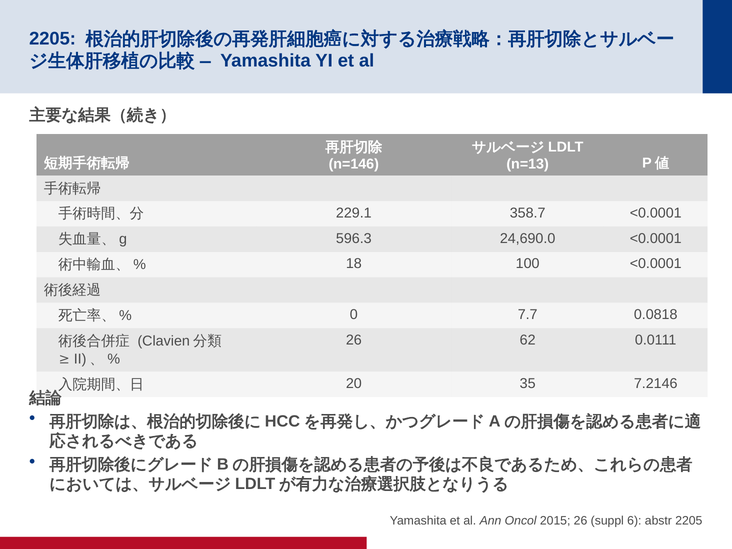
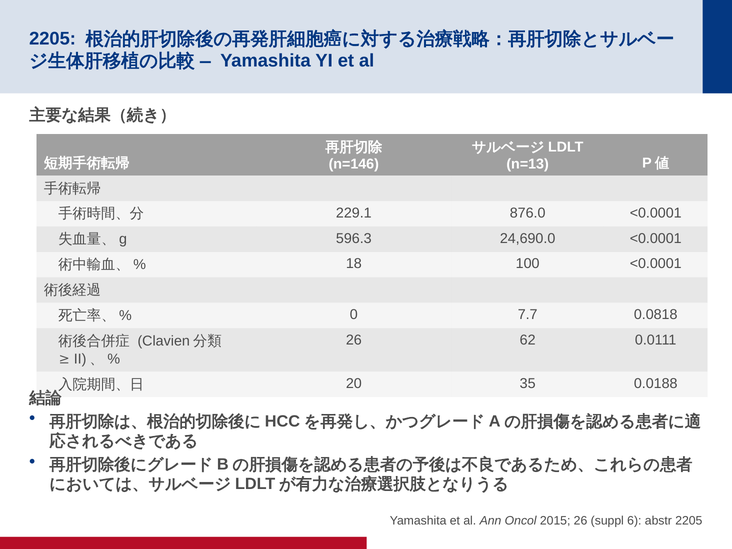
358.7: 358.7 -> 876.0
7.2146: 7.2146 -> 0.0188
